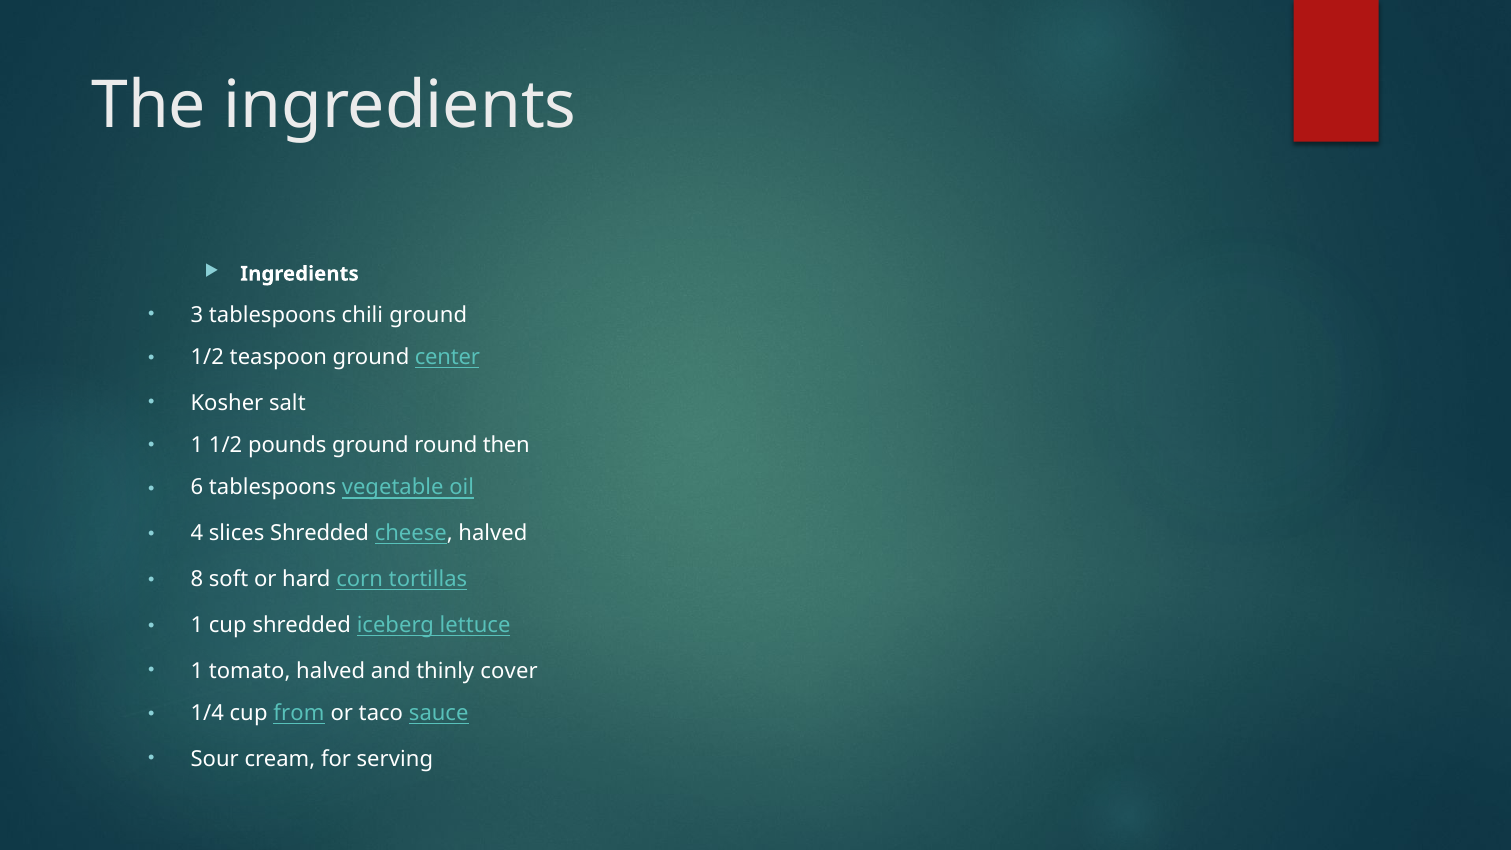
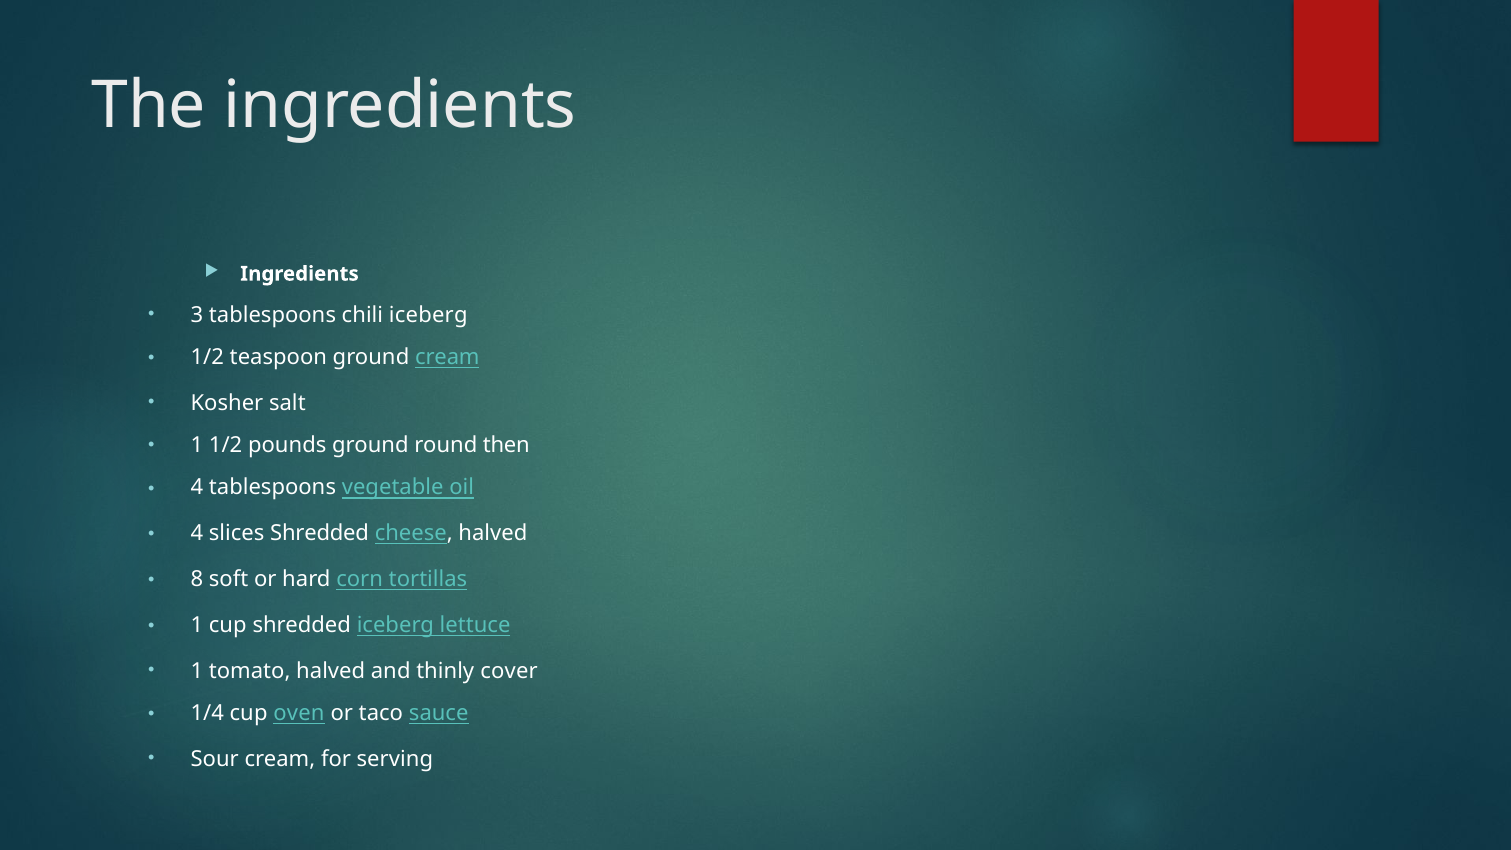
chili ground: ground -> iceberg
ground center: center -> cream
6 at (197, 488): 6 -> 4
from: from -> oven
